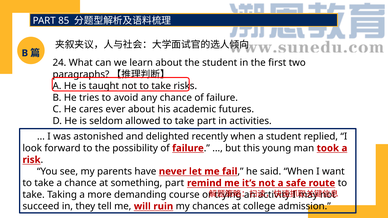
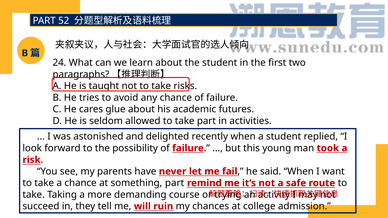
85: 85 -> 52
ever: ever -> glue
